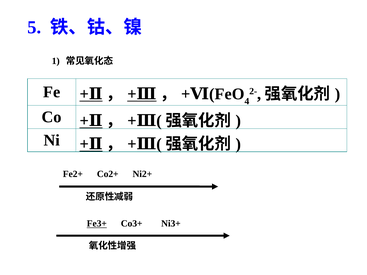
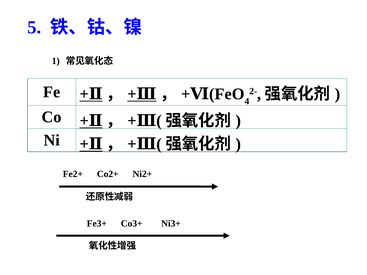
Fe3+ underline: present -> none
